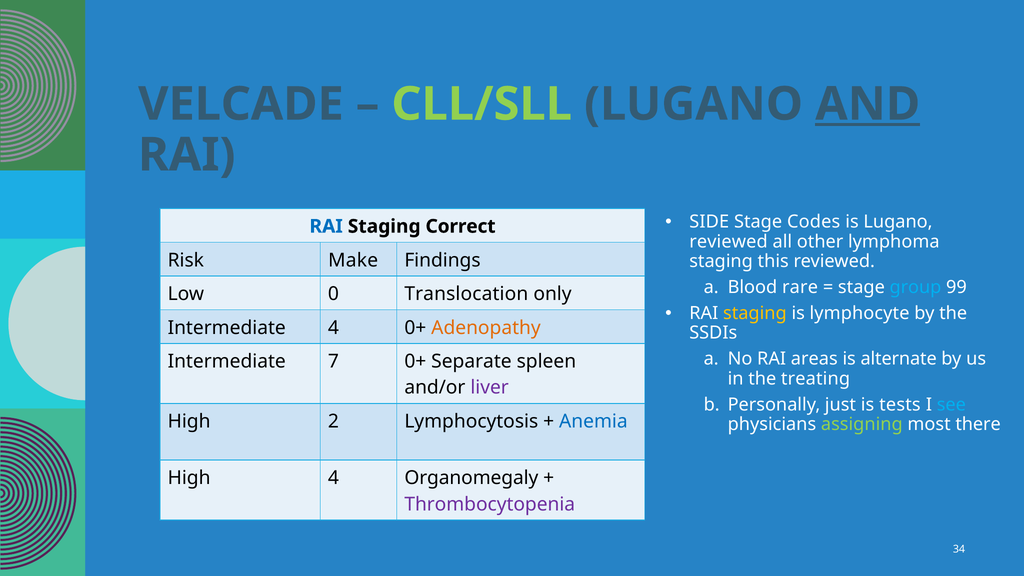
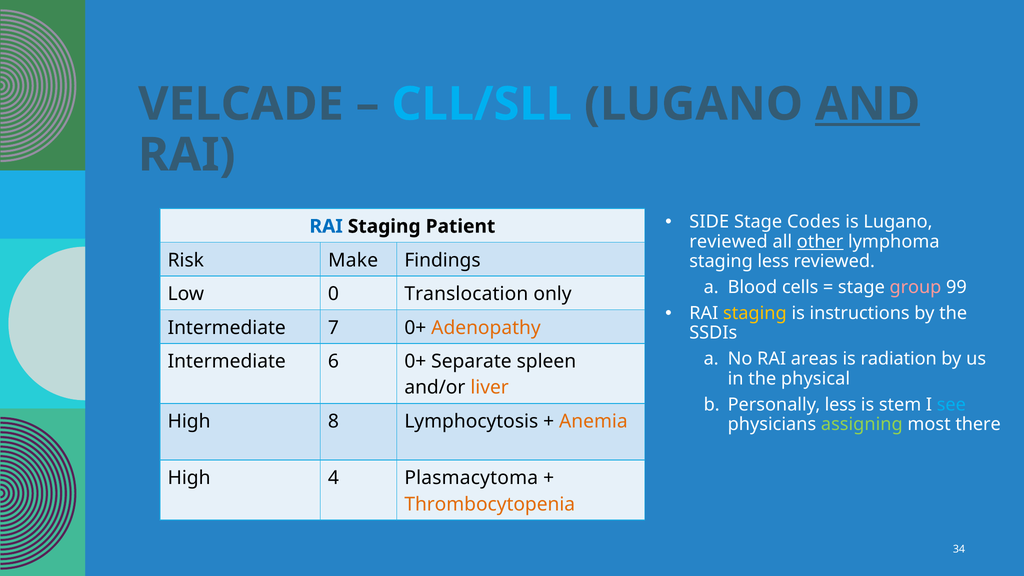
CLL/SLL colour: light green -> light blue
Correct: Correct -> Patient
other underline: none -> present
staging this: this -> less
rare: rare -> cells
group colour: light blue -> pink
lymphocyte: lymphocyte -> instructions
Intermediate 4: 4 -> 7
alternate: alternate -> radiation
7: 7 -> 6
treating: treating -> physical
liver colour: purple -> orange
Personally just: just -> less
tests: tests -> stem
2: 2 -> 8
Anemia colour: blue -> orange
Organomegaly: Organomegaly -> Plasmacytoma
Thrombocytopenia colour: purple -> orange
